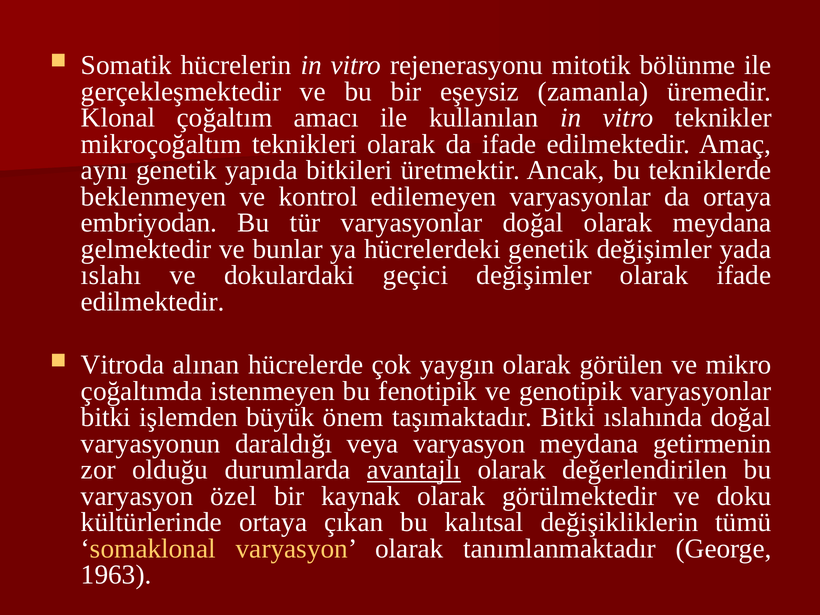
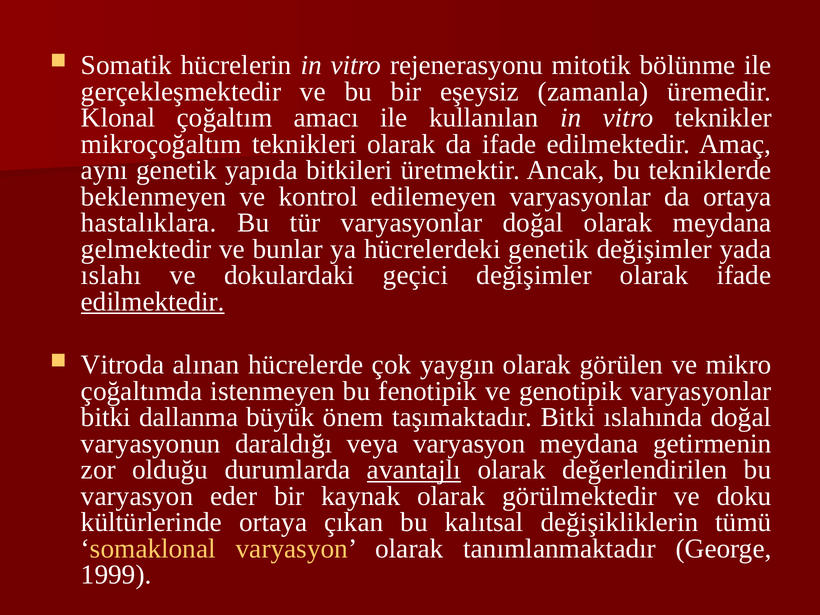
embriyodan: embriyodan -> hastalıklara
edilmektedir at (153, 302) underline: none -> present
işlemden: işlemden -> dallanma
özel: özel -> eder
1963: 1963 -> 1999
